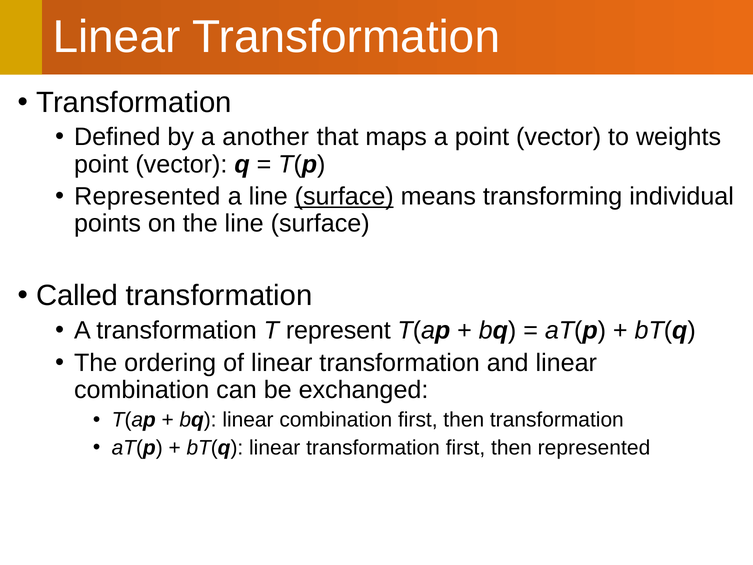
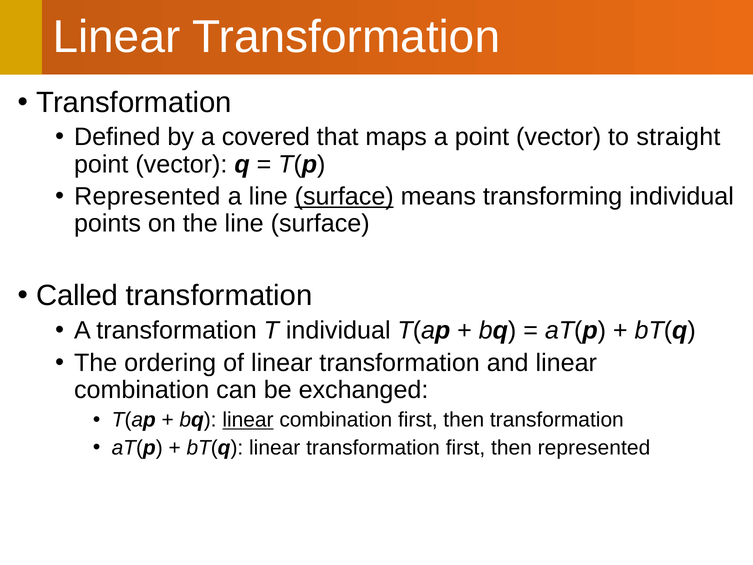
another: another -> covered
weights: weights -> straight
T represent: represent -> individual
linear at (248, 420) underline: none -> present
